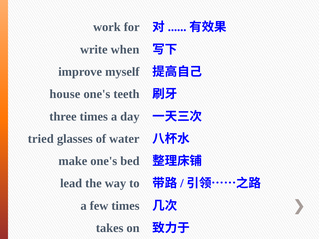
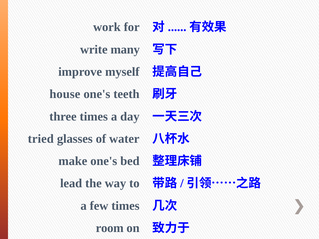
when: when -> many
takes: takes -> room
